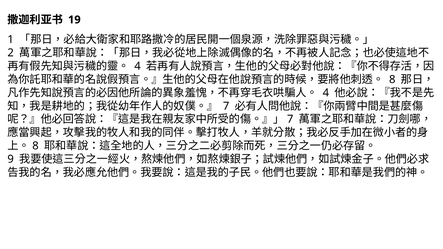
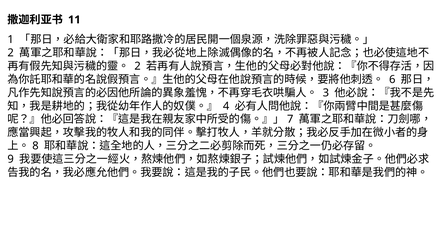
19: 19 -> 11
4 at (138, 66): 4 -> 2
8 at (392, 80): 8 -> 6
4 at (326, 93): 4 -> 3
7 at (226, 106): 7 -> 4
